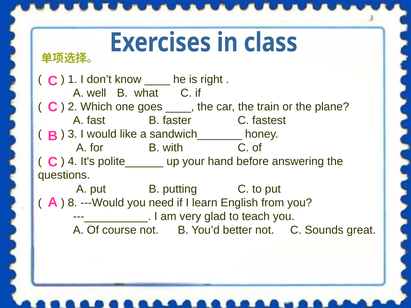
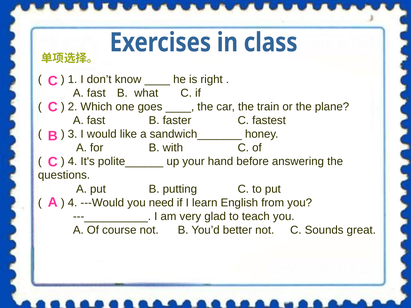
well at (96, 93): well -> fast
8 at (73, 203): 8 -> 4
